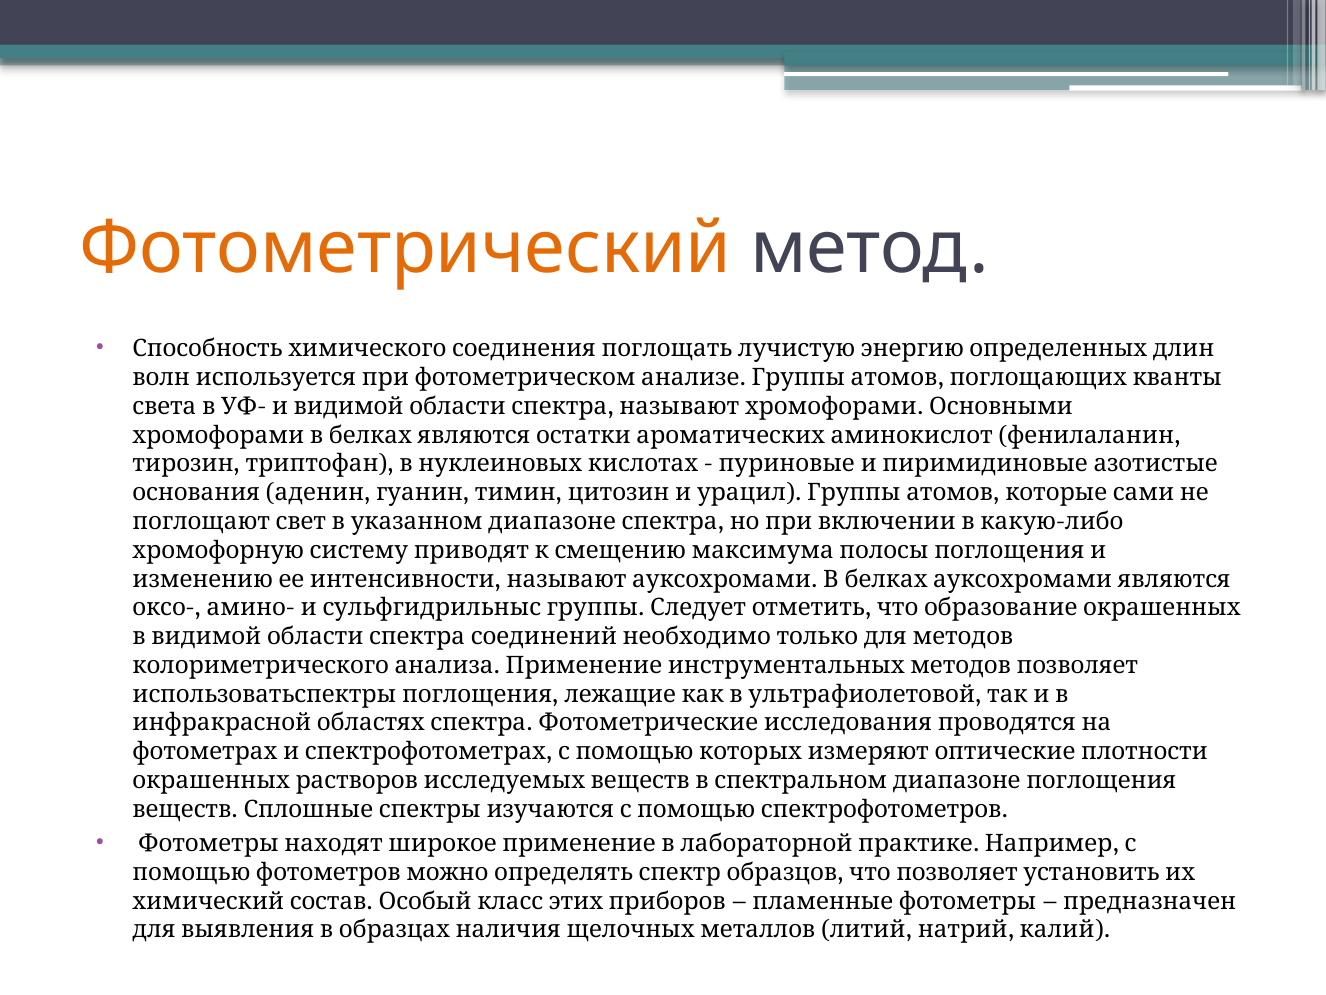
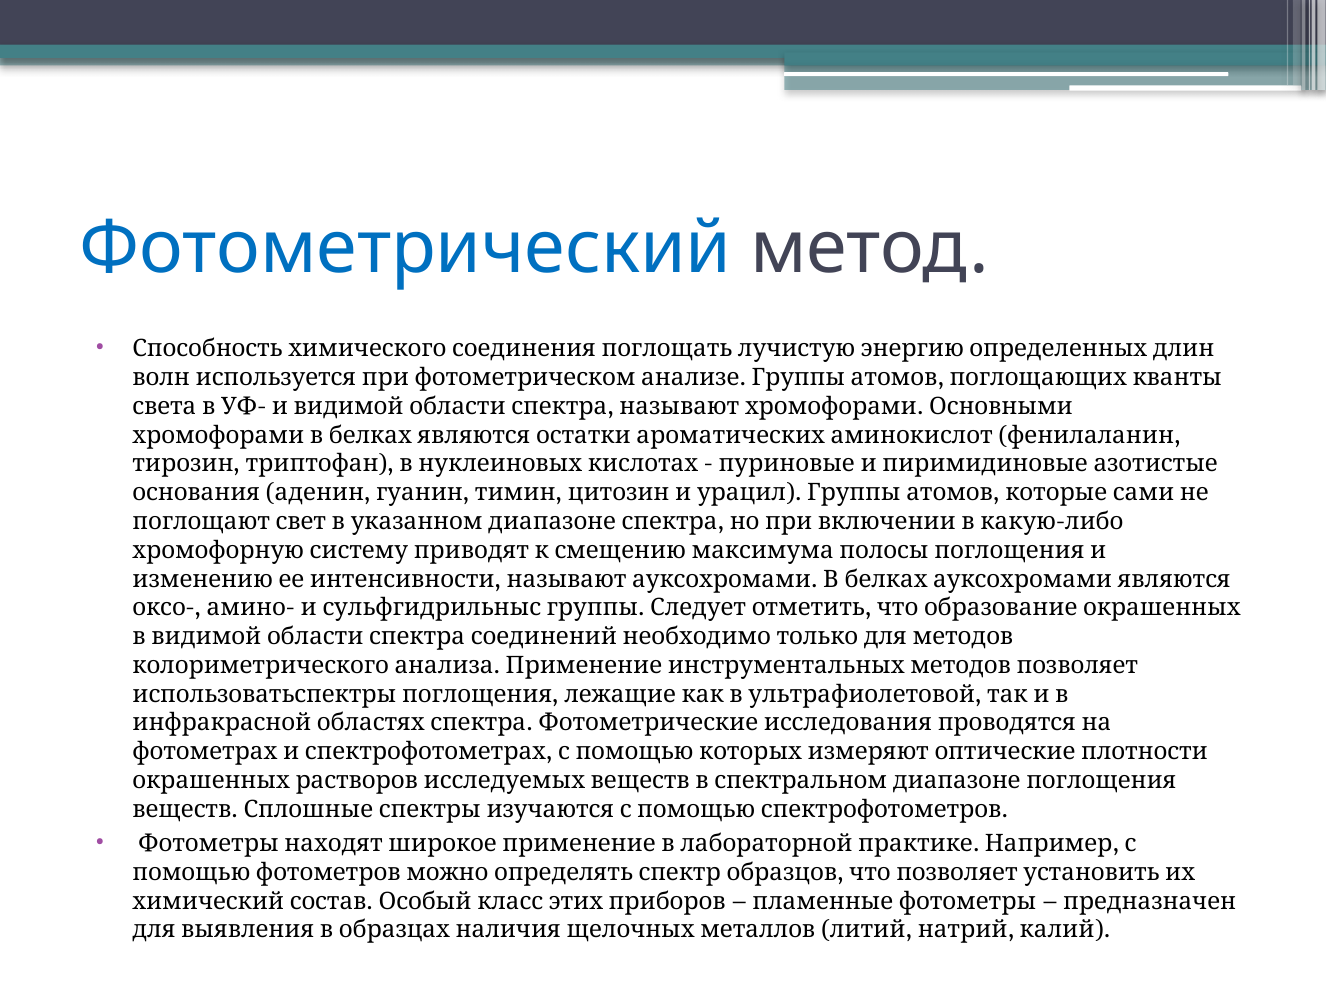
Фотометрический colour: orange -> blue
